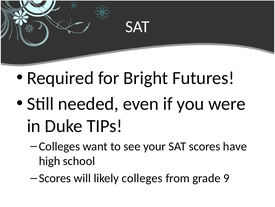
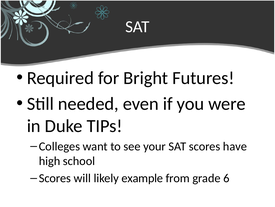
likely colleges: colleges -> example
9: 9 -> 6
